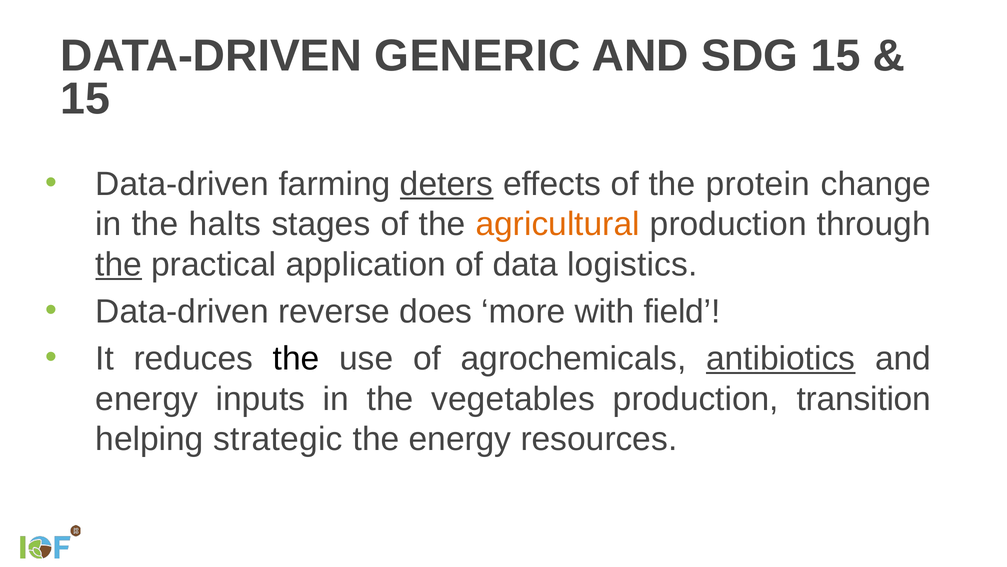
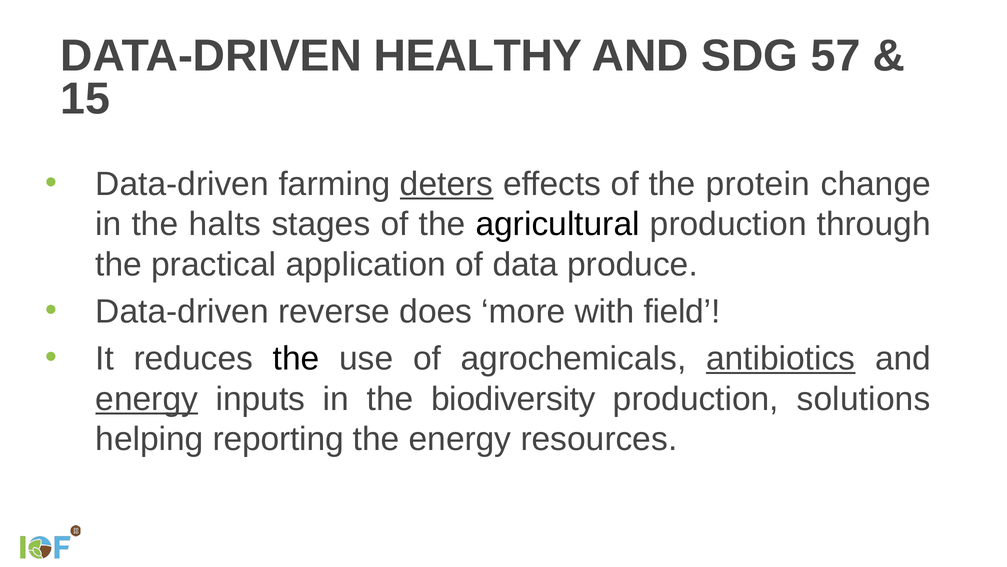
GENERIC: GENERIC -> HEALTHY
SDG 15: 15 -> 57
agricultural colour: orange -> black
the at (119, 264) underline: present -> none
logistics: logistics -> produce
energy at (147, 399) underline: none -> present
vegetables: vegetables -> biodiversity
transition: transition -> solutions
strategic: strategic -> reporting
